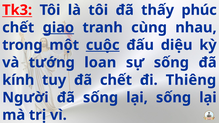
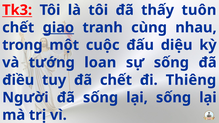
phúc: phúc -> tuôn
cuộc underline: present -> none
kính: kính -> điều
